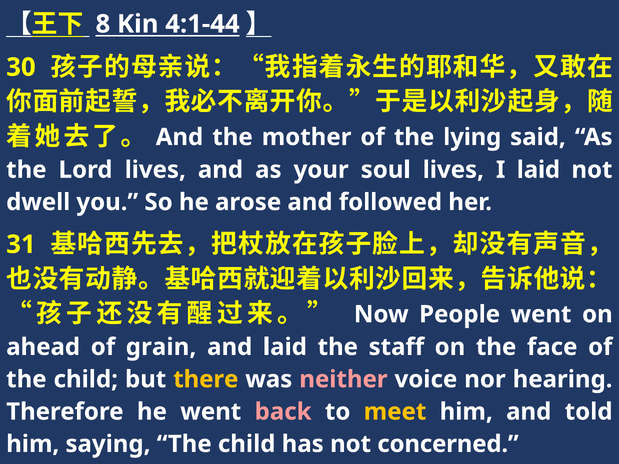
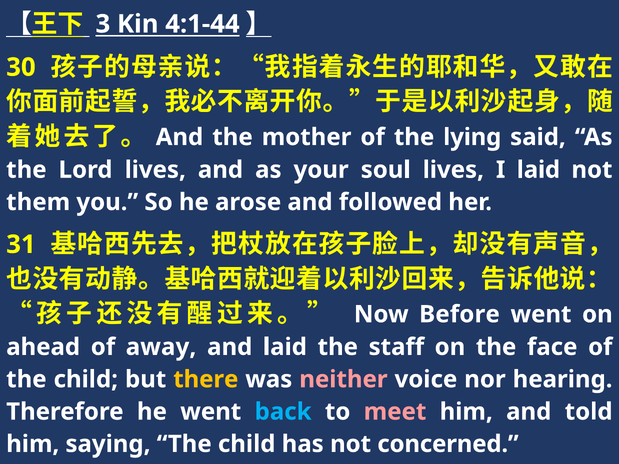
8: 8 -> 3
dwell: dwell -> them
People: People -> Before
grain: grain -> away
back colour: pink -> light blue
meet colour: yellow -> pink
